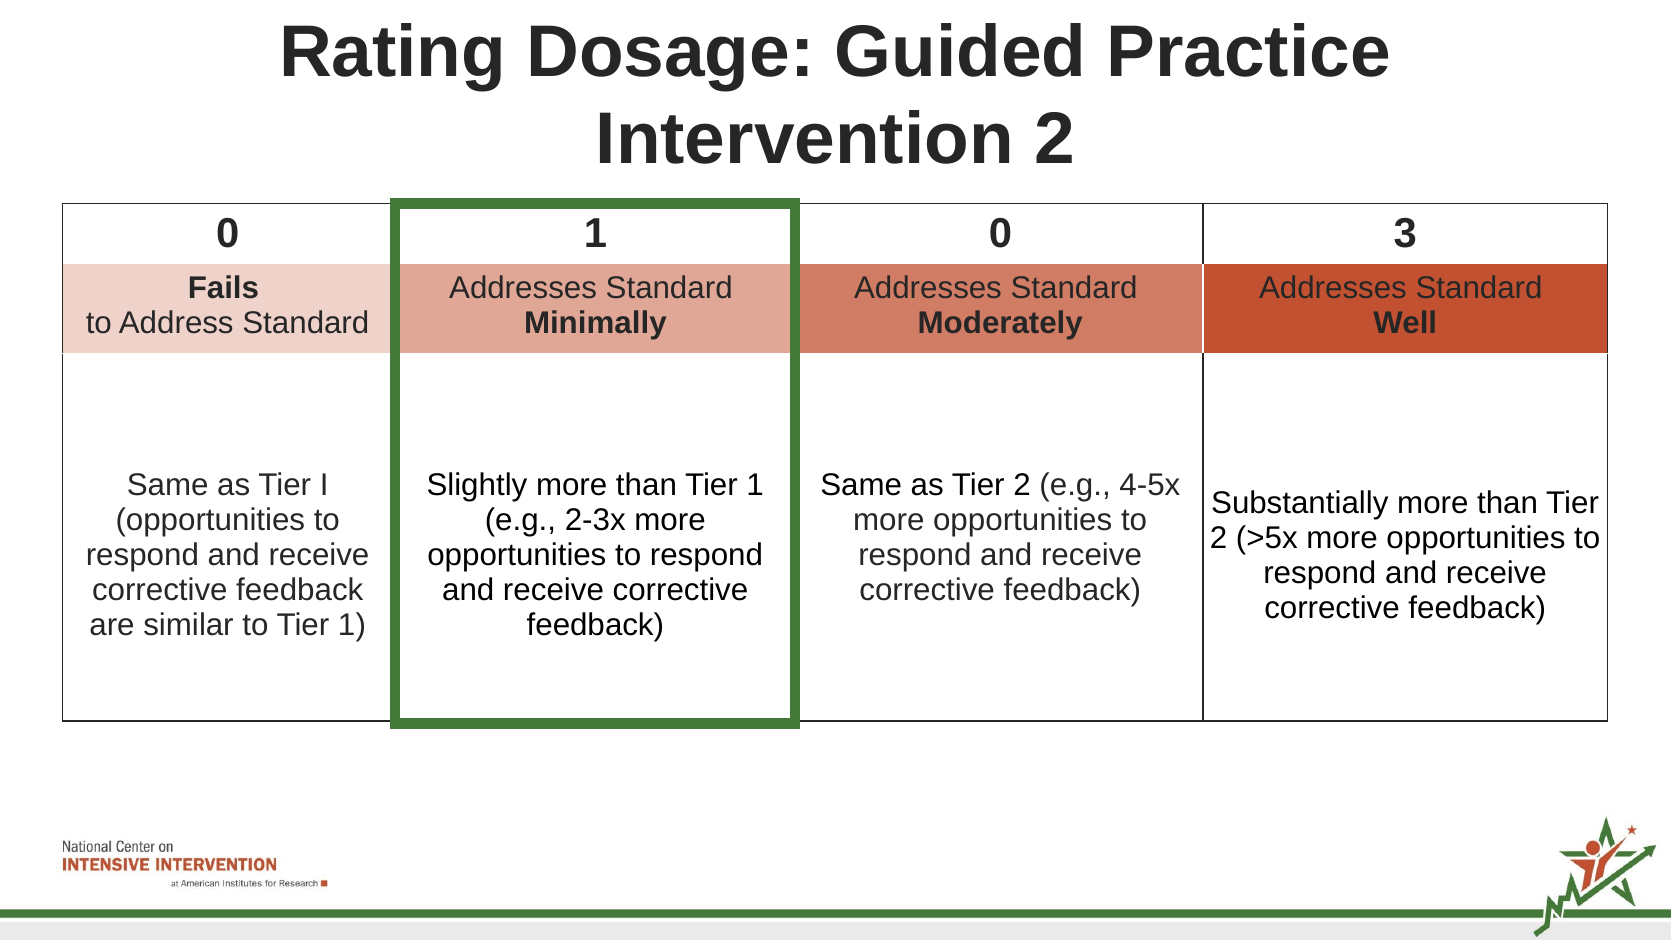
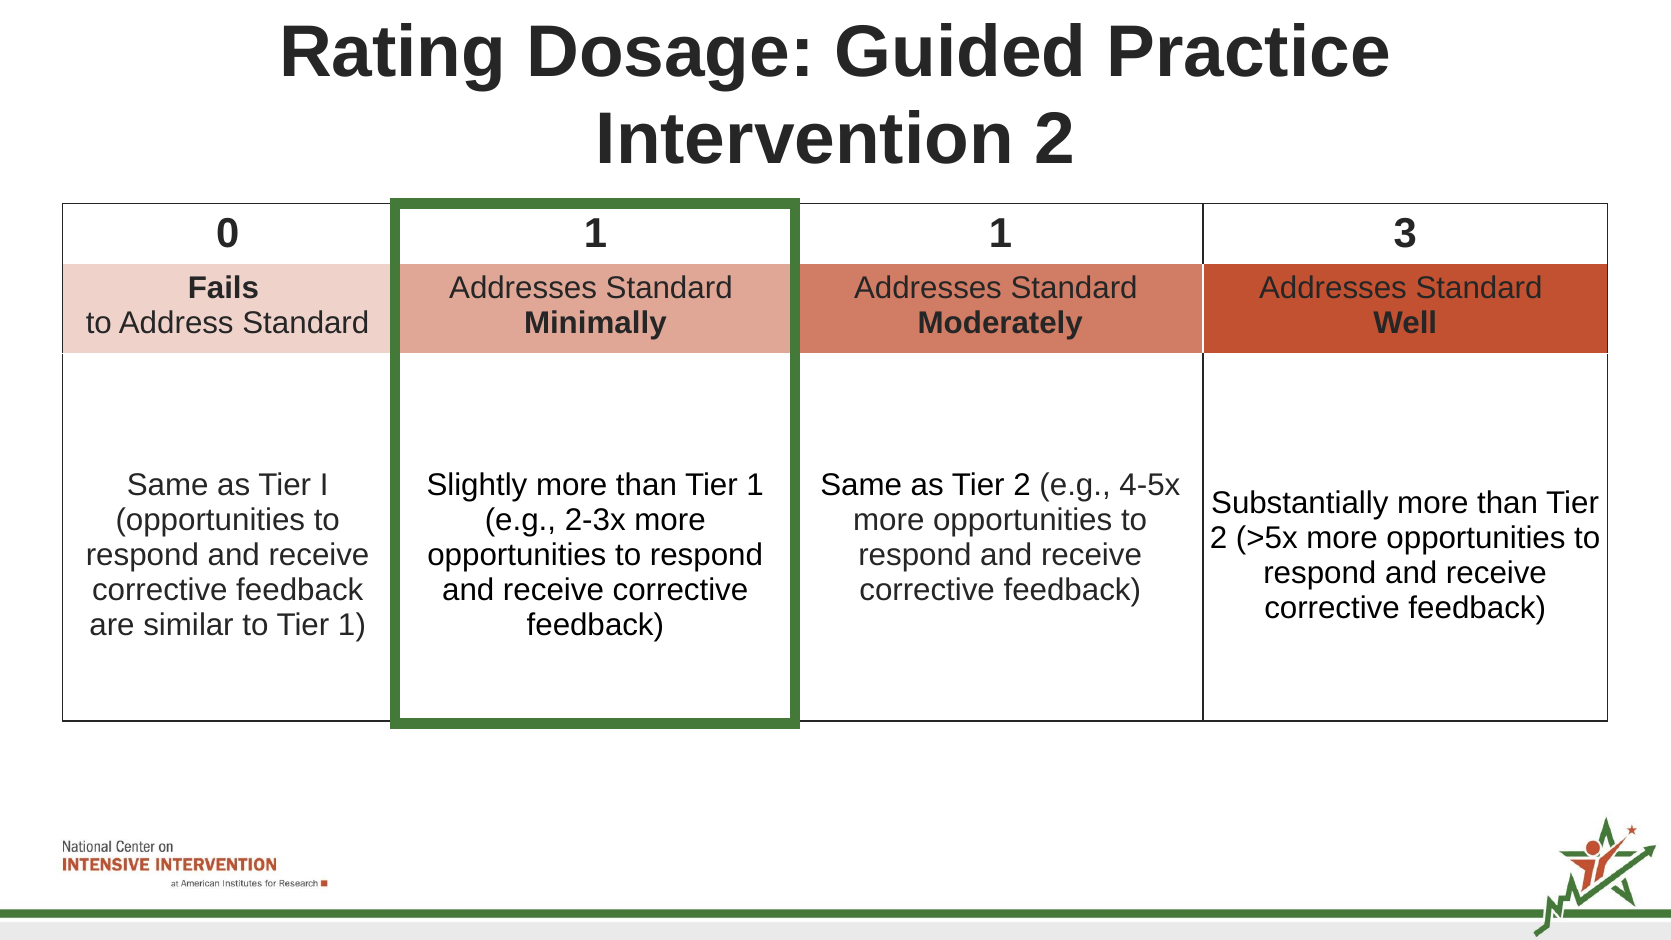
1 0: 0 -> 1
